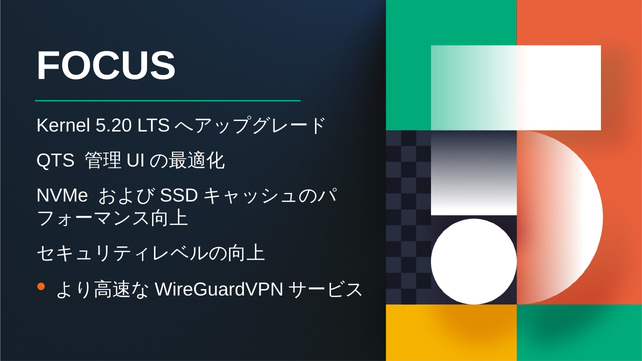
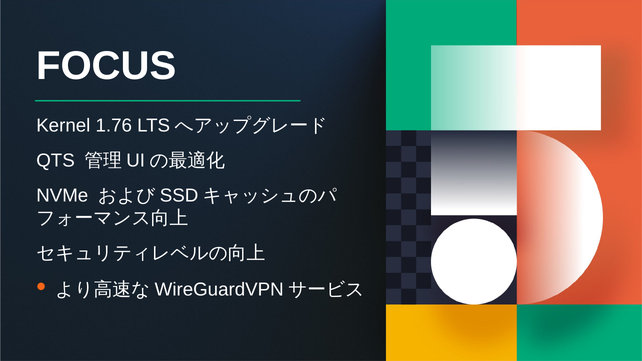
5.20: 5.20 -> 1.76
